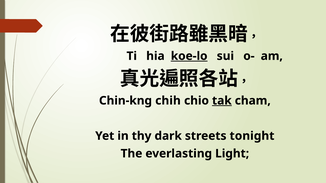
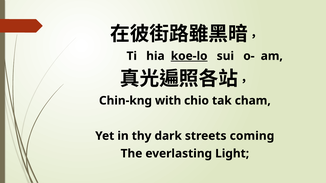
chih: chih -> with
tak underline: present -> none
tonight: tonight -> coming
